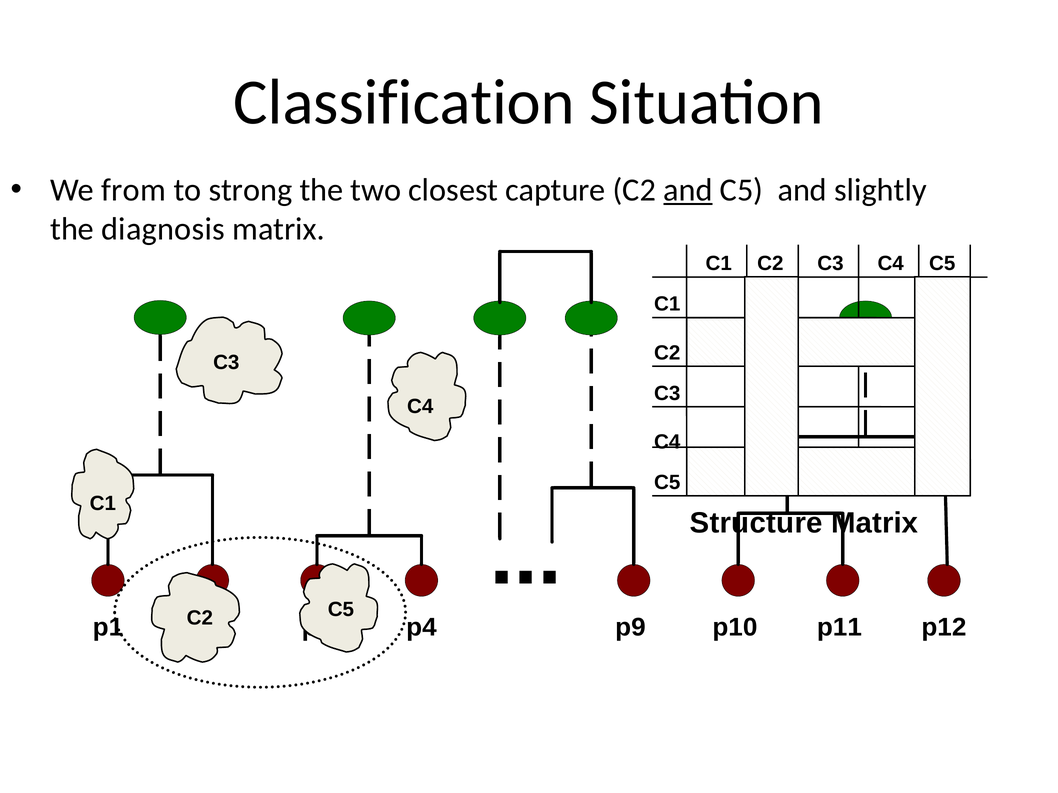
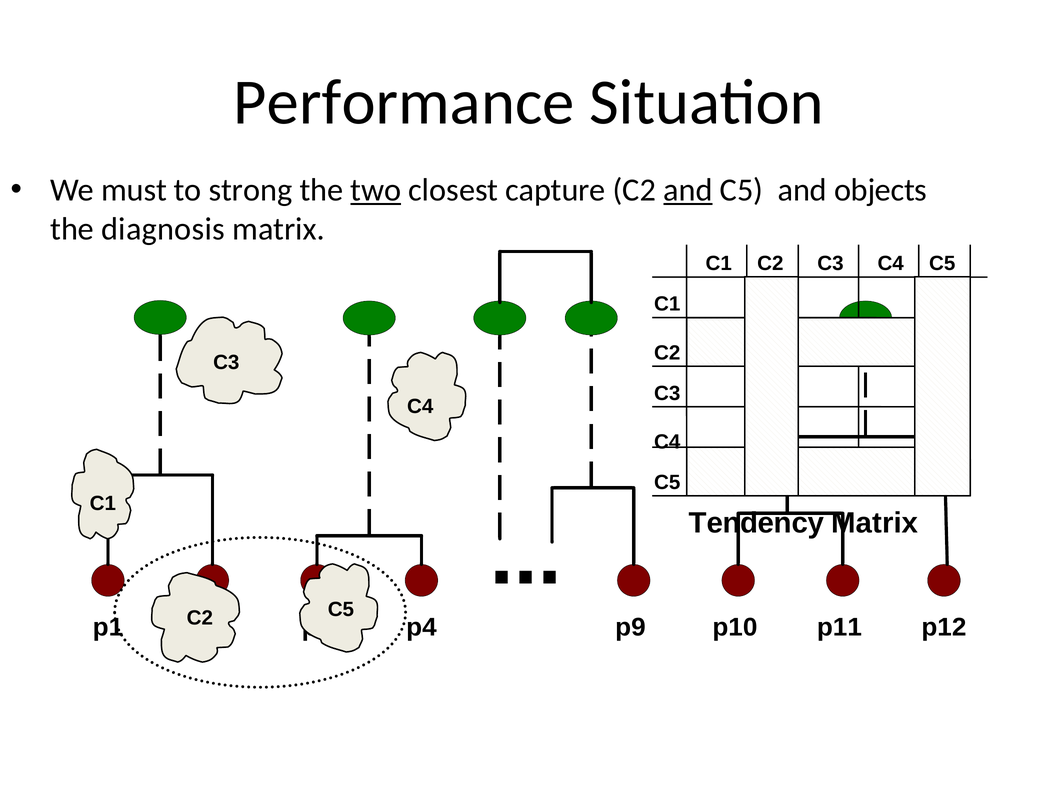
Classification: Classification -> Performance
from: from -> must
two underline: none -> present
slightly: slightly -> objects
Structure: Structure -> Tendency
